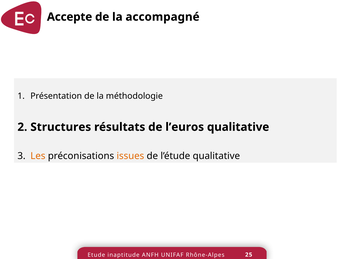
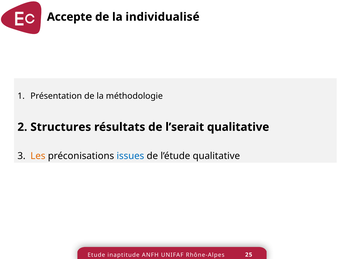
accompagné: accompagné -> individualisé
l’euros: l’euros -> l’serait
issues colour: orange -> blue
